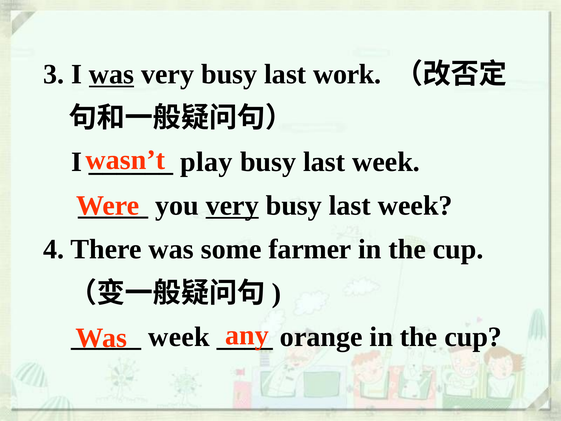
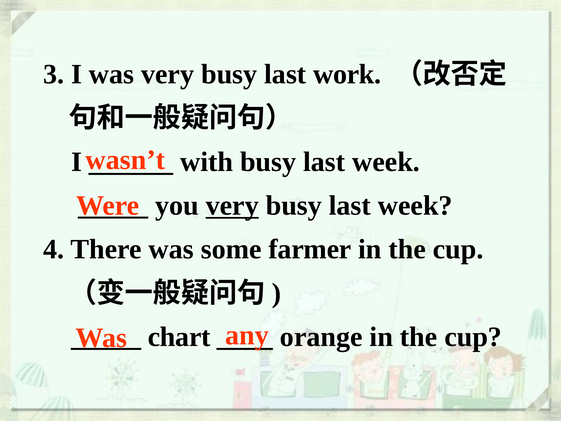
was at (112, 74) underline: present -> none
play: play -> with
week at (179, 337): week -> chart
